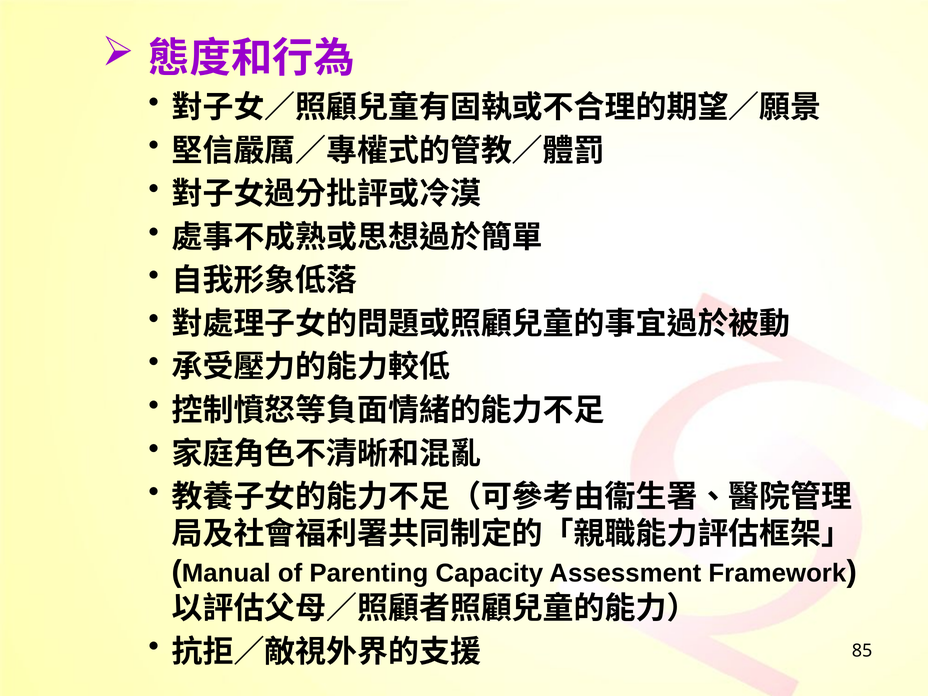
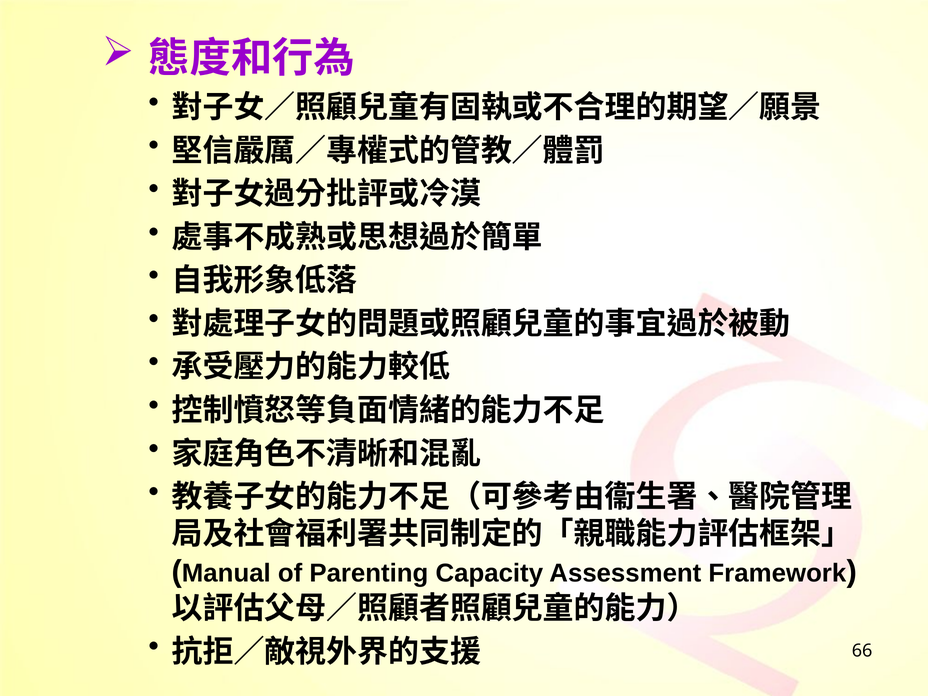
85: 85 -> 66
